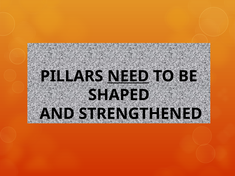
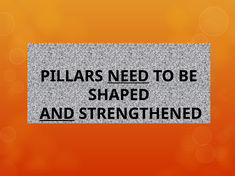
AND underline: none -> present
